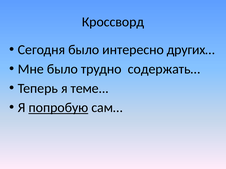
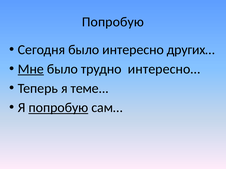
Кроссворд at (113, 22): Кроссворд -> Попробую
Мне underline: none -> present
содержать…: содержать… -> интересно…
